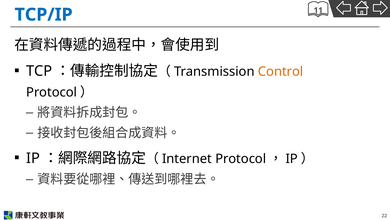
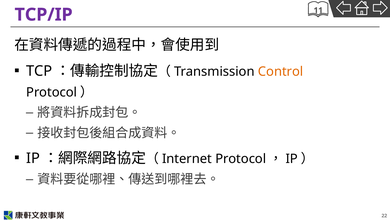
TCP/IP colour: blue -> purple
